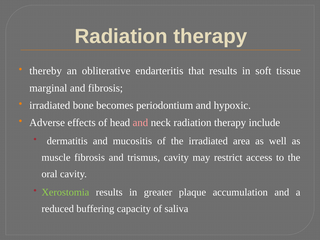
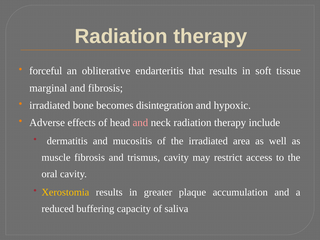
thereby: thereby -> forceful
periodontium: periodontium -> disintegration
Xerostomia colour: light green -> yellow
